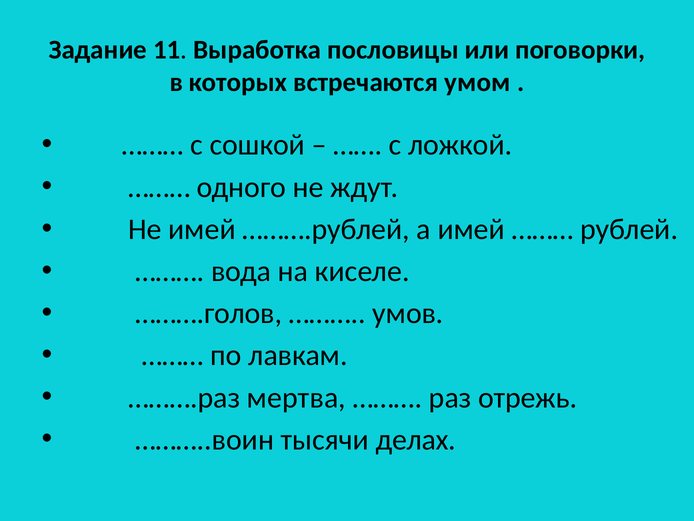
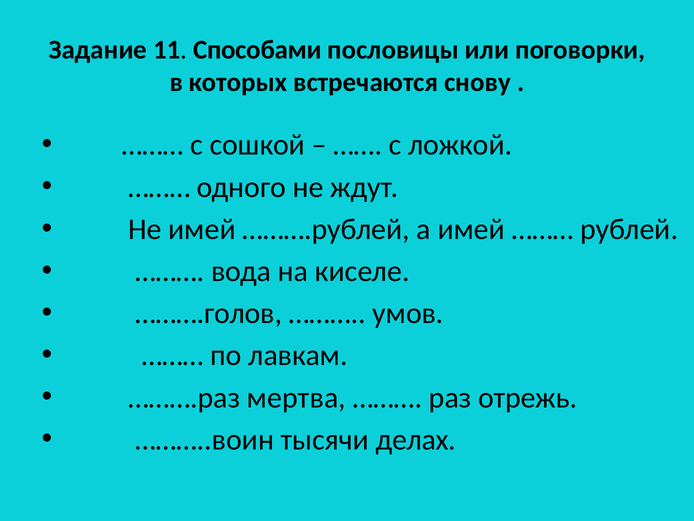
Выработка: Выработка -> Способами
умом: умом -> снову
